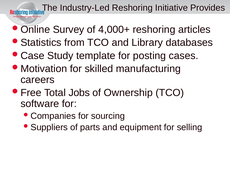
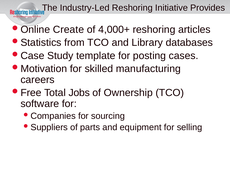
Survey: Survey -> Create
